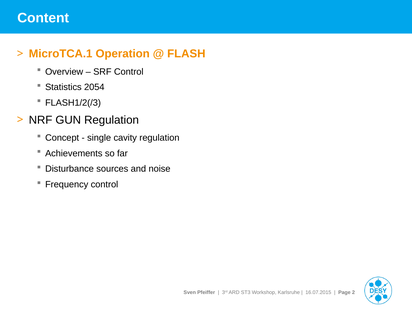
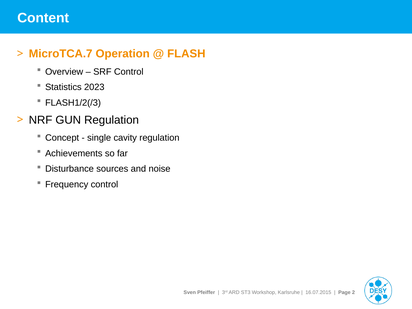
MicroTCA.1: MicroTCA.1 -> MicroTCA.7
2054: 2054 -> 2023
